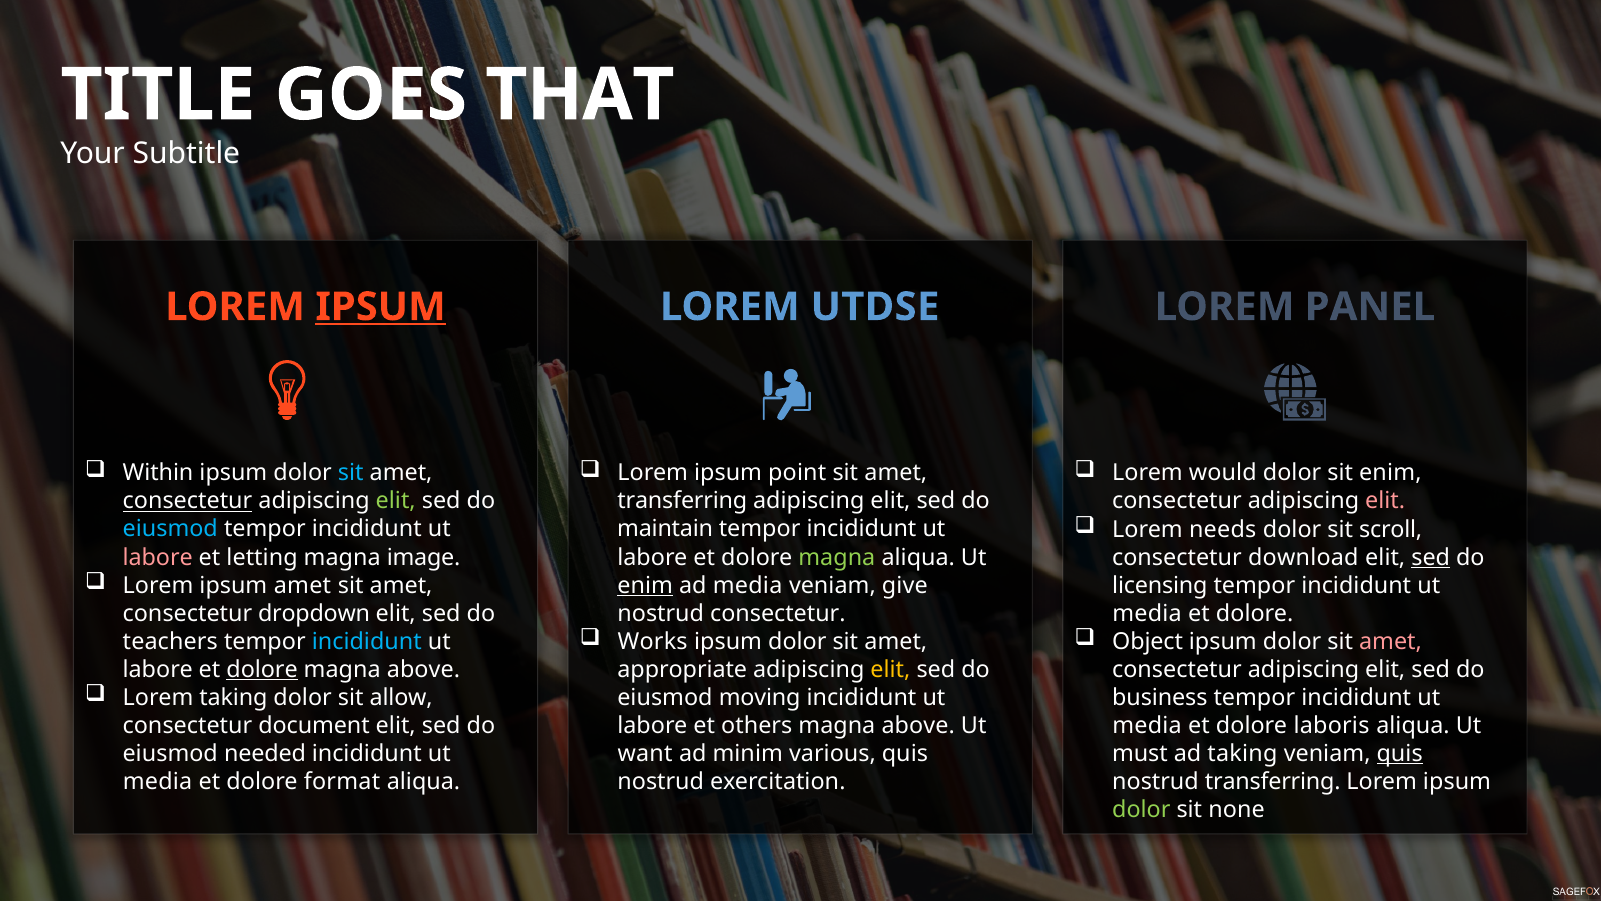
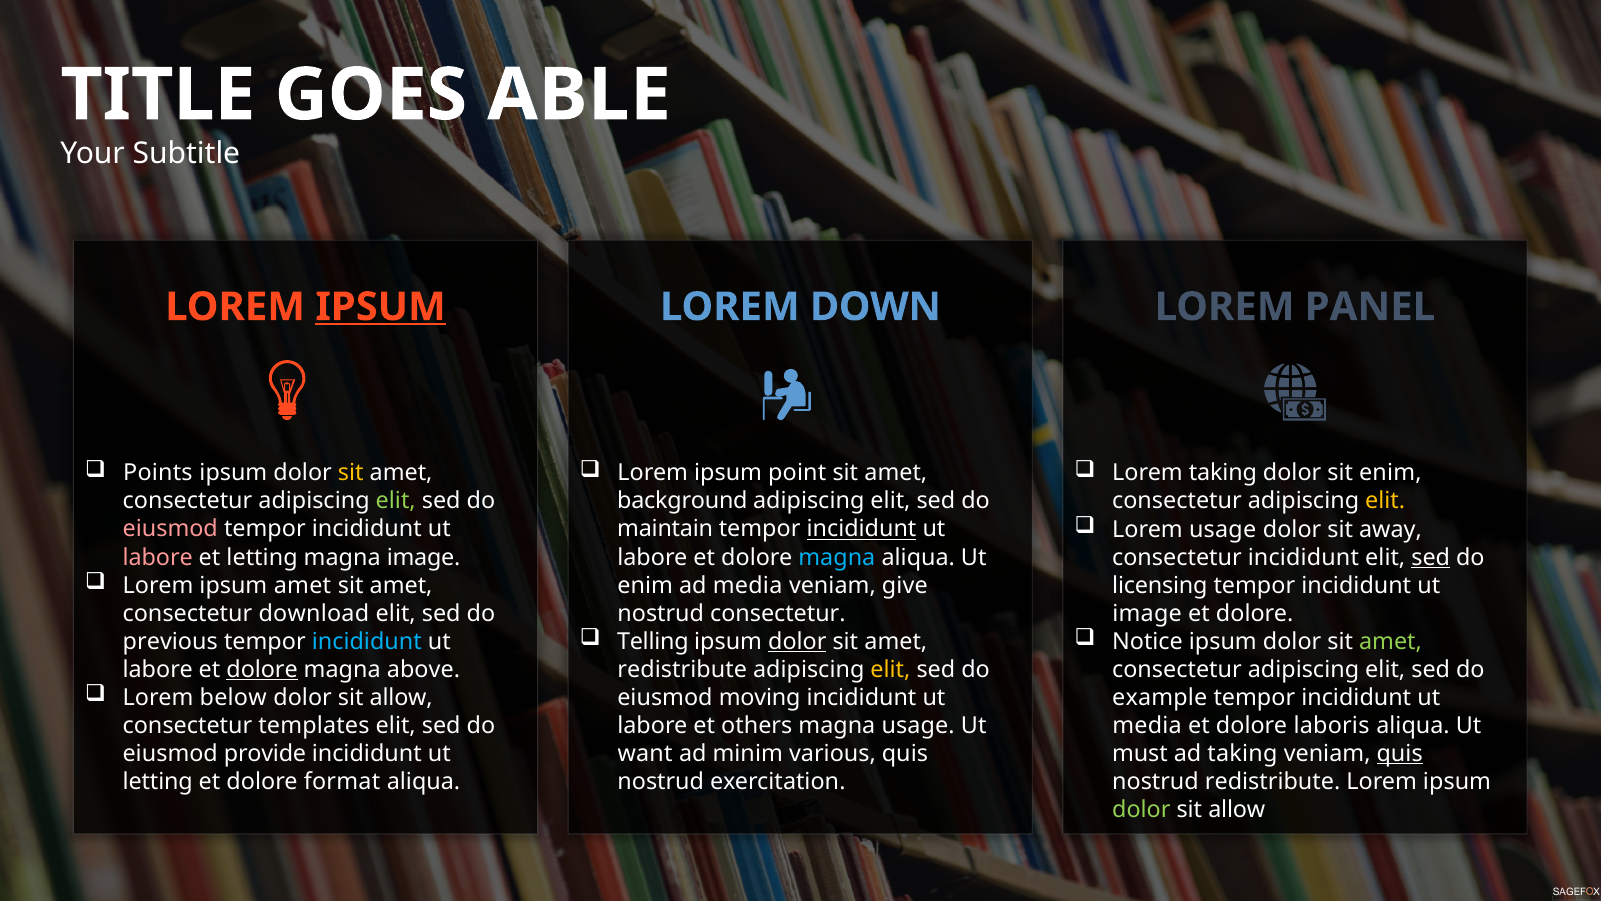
THAT: THAT -> ABLE
UTDSE: UTDSE -> DOWN
Within: Within -> Points
sit at (351, 473) colour: light blue -> yellow
Lorem would: would -> taking
consectetur at (188, 501) underline: present -> none
transferring at (682, 501): transferring -> background
elit at (1385, 501) colour: pink -> yellow
Lorem needs: needs -> usage
scroll: scroll -> away
eiusmod at (170, 529) colour: light blue -> pink
incididunt at (861, 529) underline: none -> present
magna at (837, 557) colour: light green -> light blue
consectetur download: download -> incididunt
enim at (645, 585) underline: present -> none
dropdown: dropdown -> download
media at (1147, 613): media -> image
Works: Works -> Telling
dolor at (797, 641) underline: none -> present
Object: Object -> Notice
amet at (1391, 641) colour: pink -> light green
teachers: teachers -> previous
appropriate at (682, 669): appropriate -> redistribute
Lorem taking: taking -> below
business: business -> example
document: document -> templates
above at (918, 725): above -> usage
needed: needed -> provide
media at (158, 781): media -> letting
nostrud transferring: transferring -> redistribute
none at (1237, 809): none -> allow
